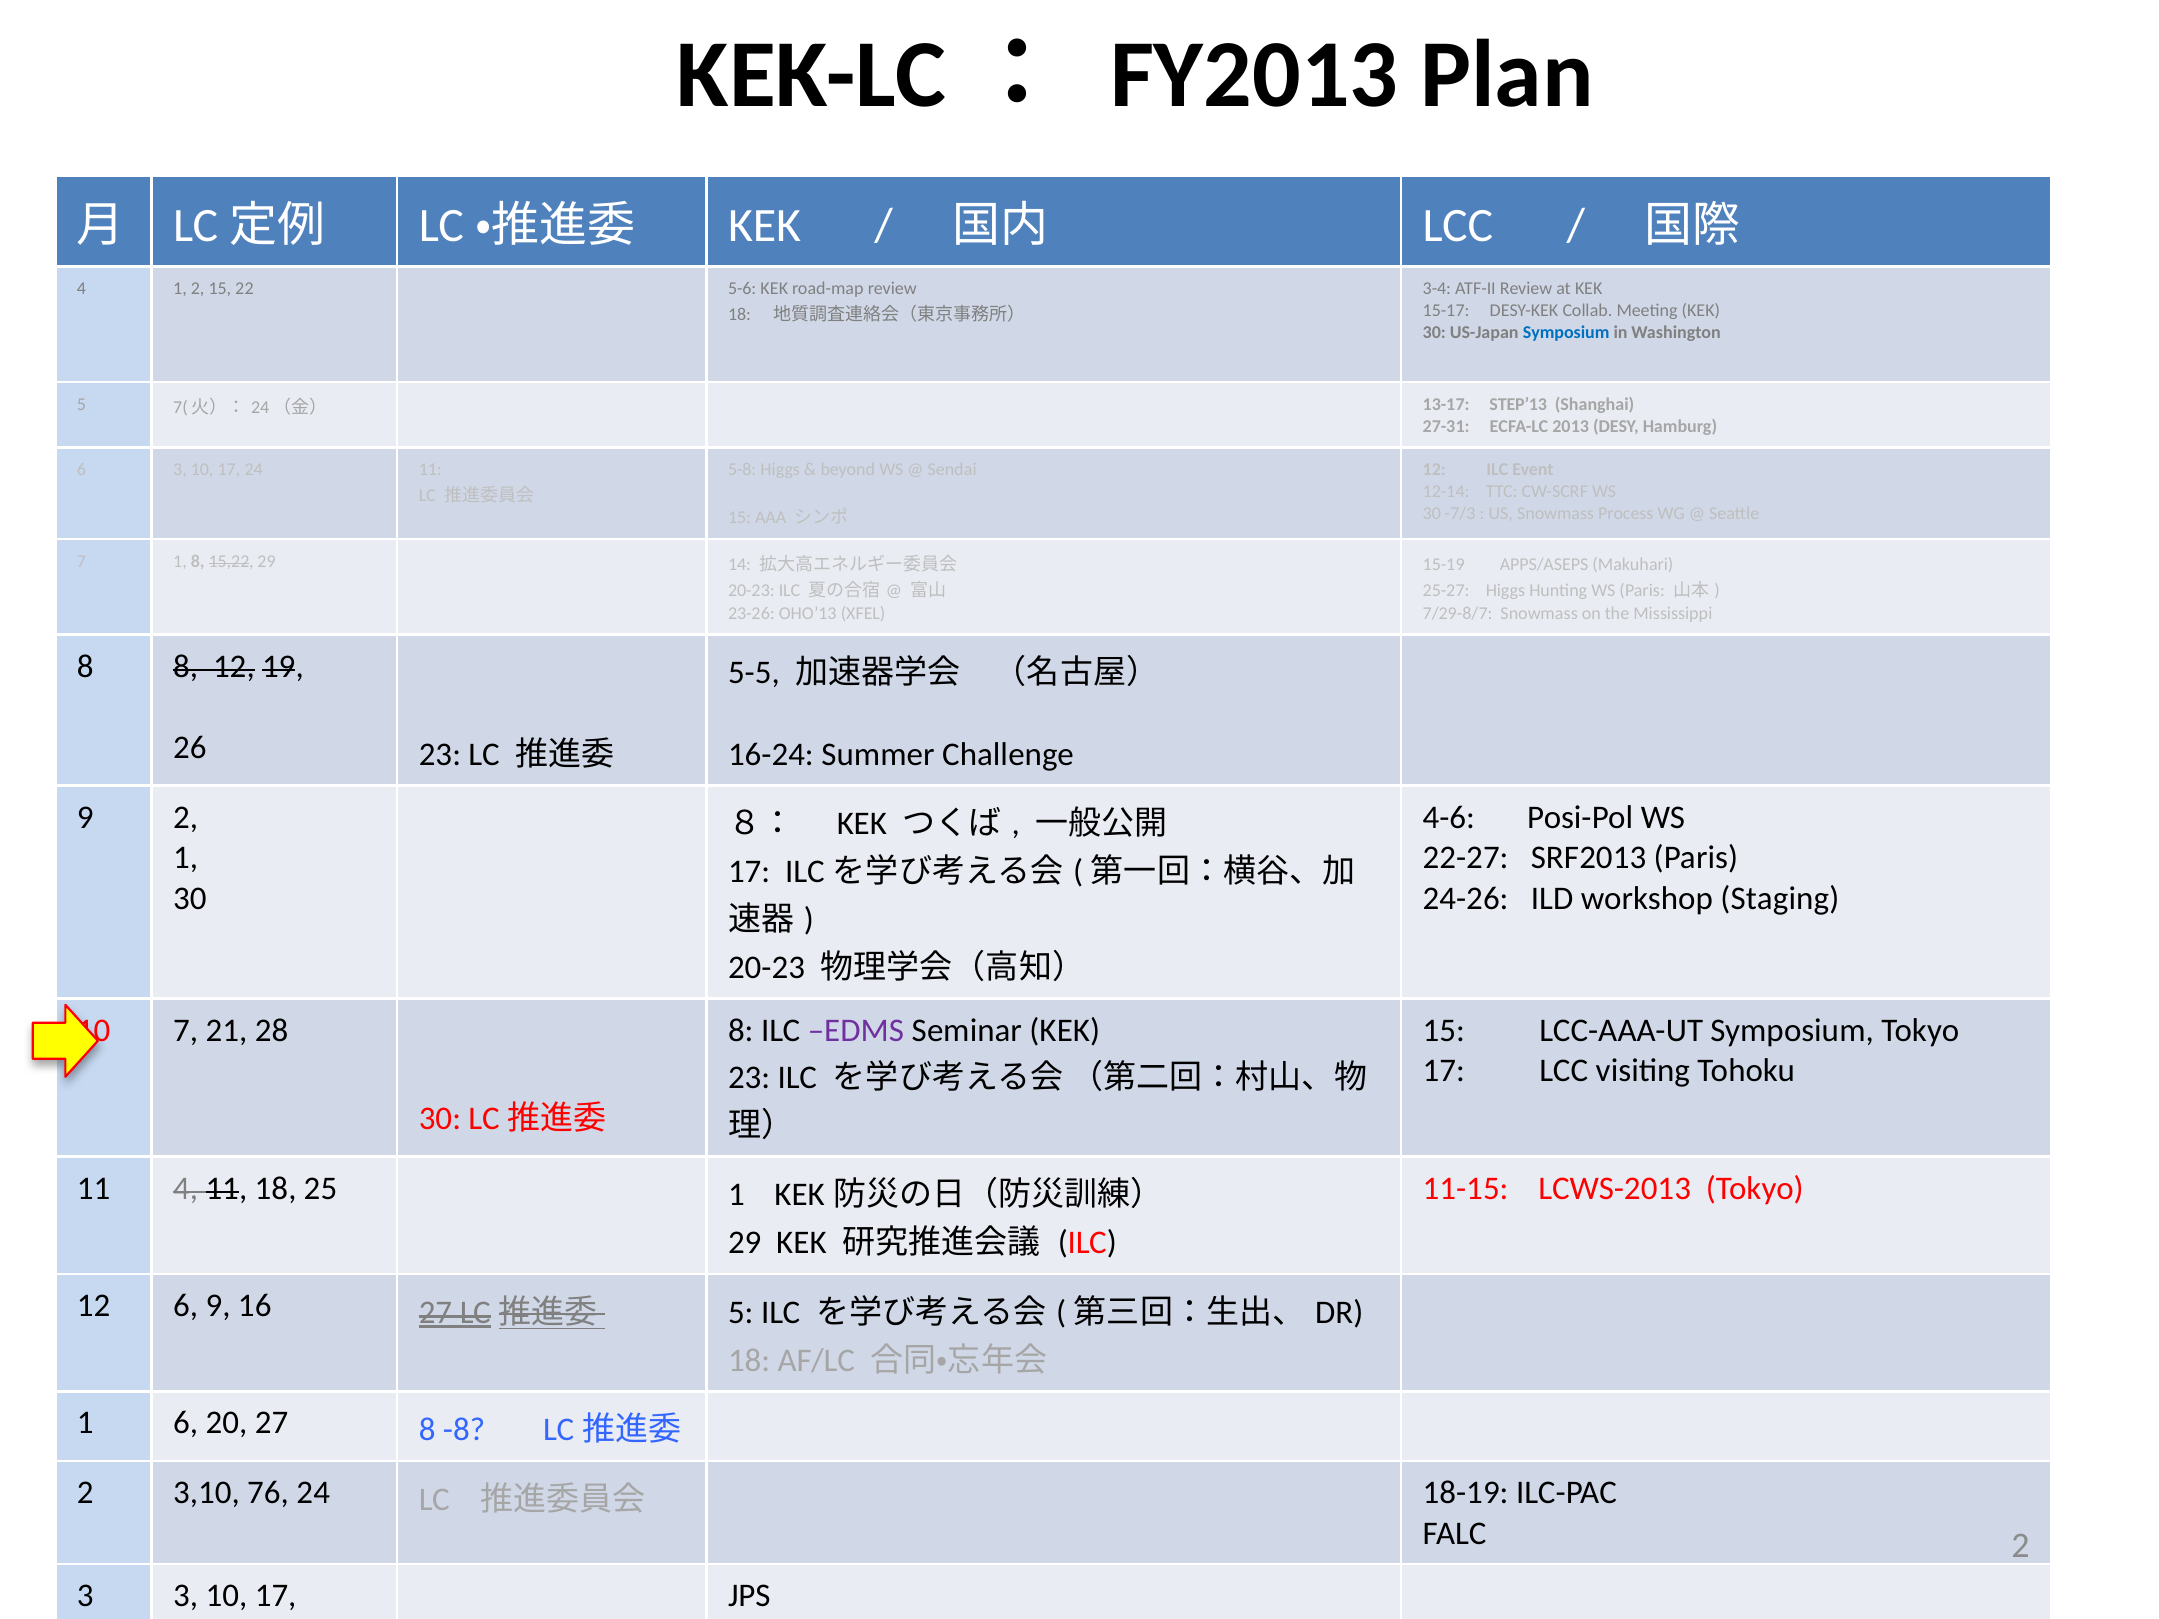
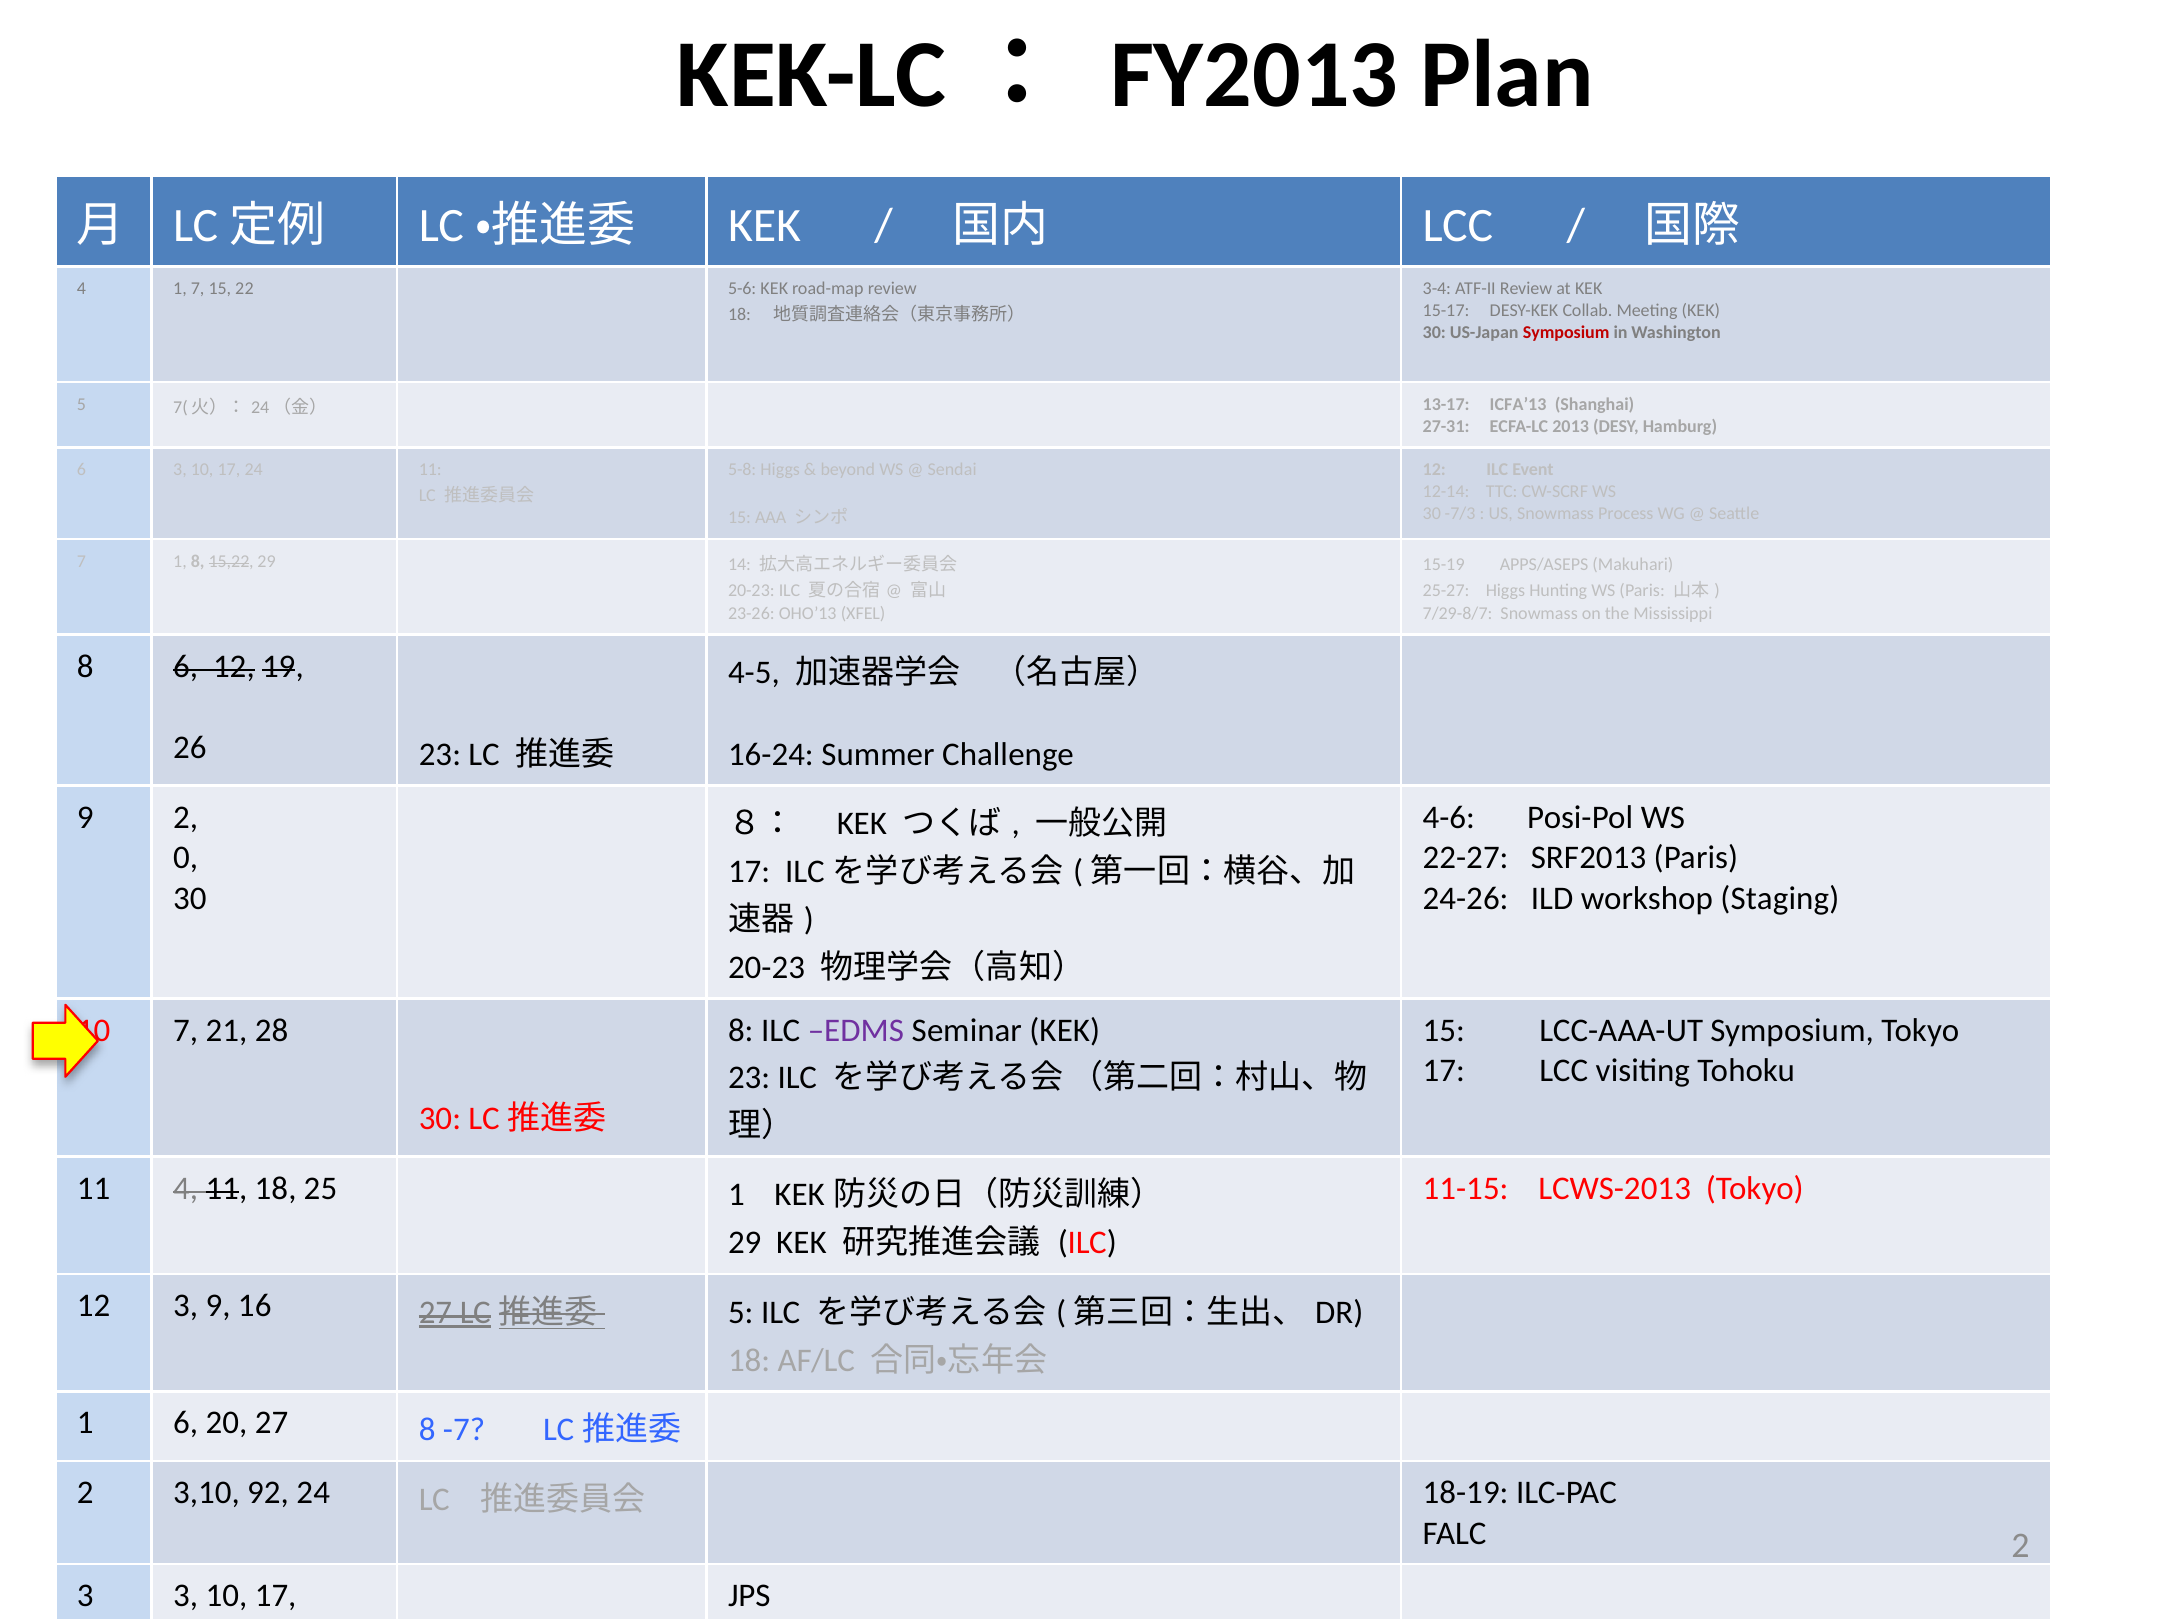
1 2: 2 -> 7
Symposium at (1566, 332) colour: blue -> red
STEP’13: STEP’13 -> ICFA’13
8 8: 8 -> 6
5-5: 5-5 -> 4-5
1 at (186, 858): 1 -> 0
12 6: 6 -> 3
-8: -8 -> -7
76: 76 -> 92
